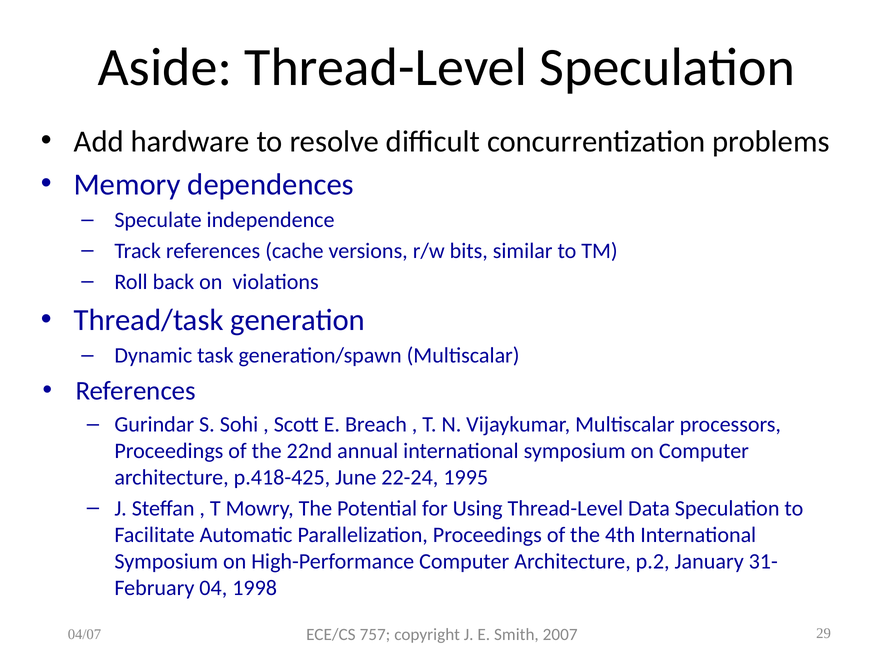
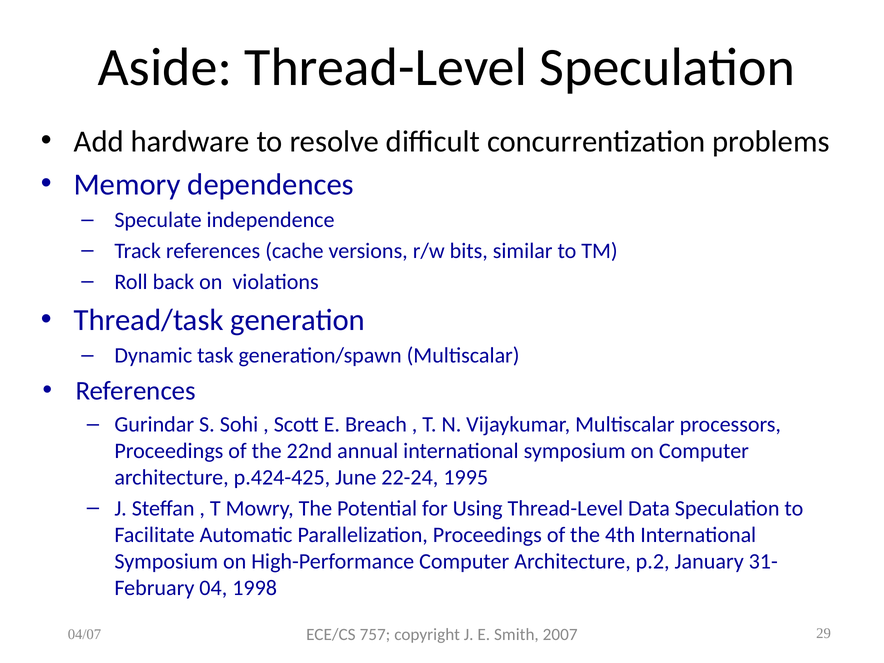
p.418-425: p.418-425 -> p.424-425
